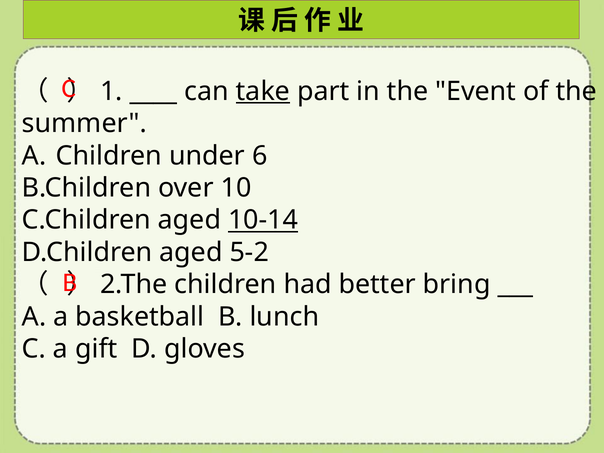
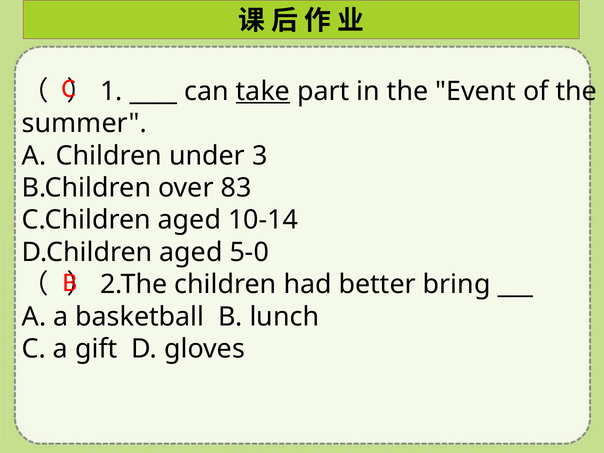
6: 6 -> 3
10: 10 -> 83
10-14 underline: present -> none
5-2: 5-2 -> 5-0
